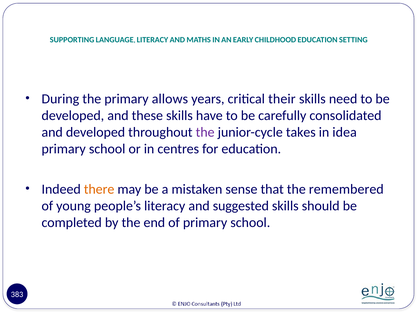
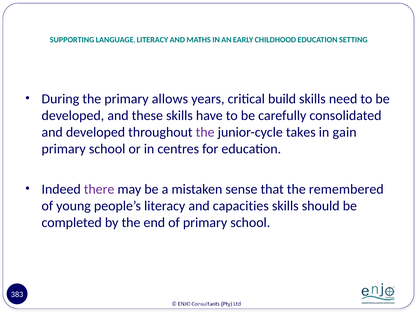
their: their -> build
idea: idea -> gain
there colour: orange -> purple
suggested: suggested -> capacities
